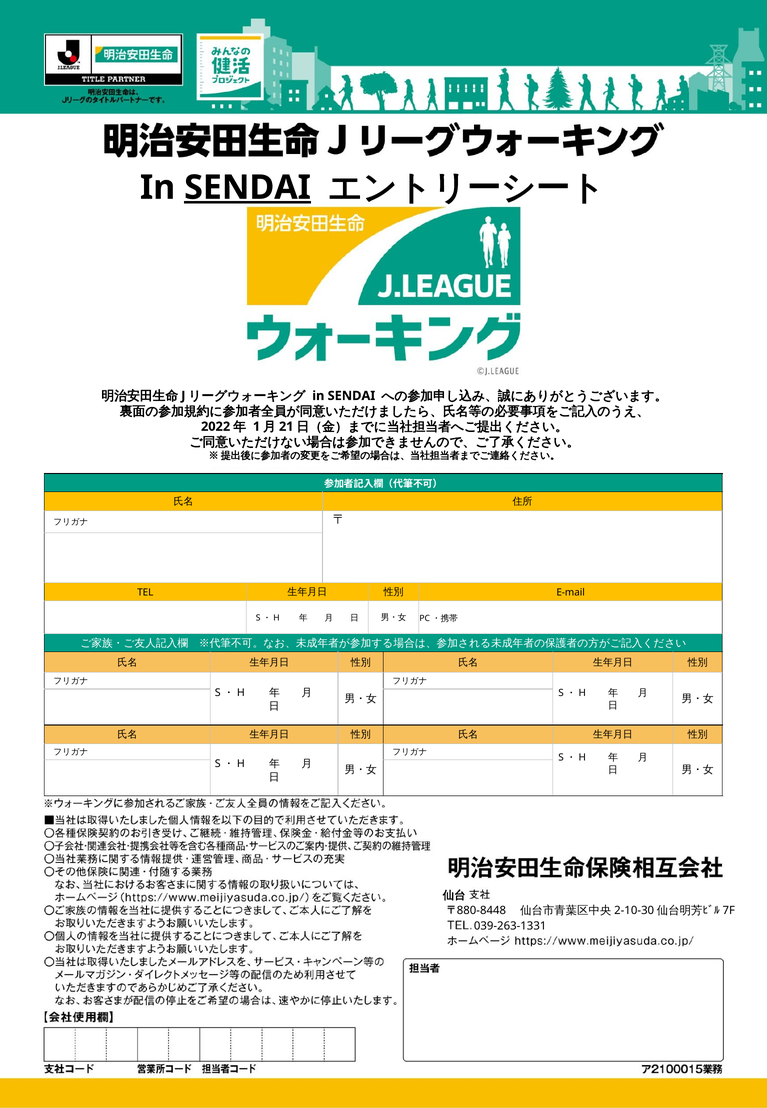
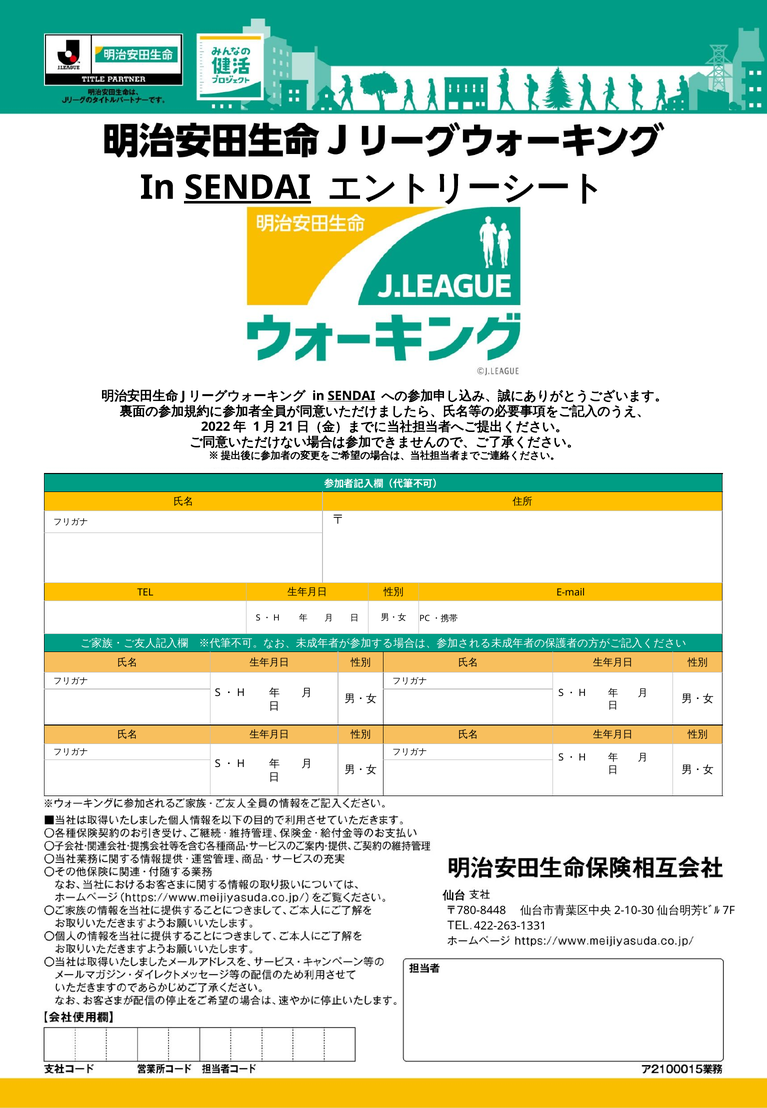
SENDAI at (351, 396) underline: none -> present
880-8448: 880-8448 -> 780-8448
039-263-1331: 039-263-1331 -> 422-263-1331
